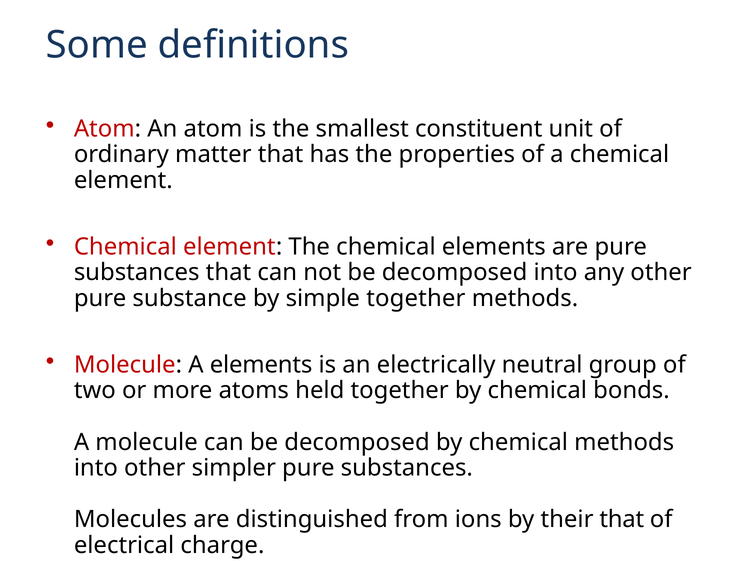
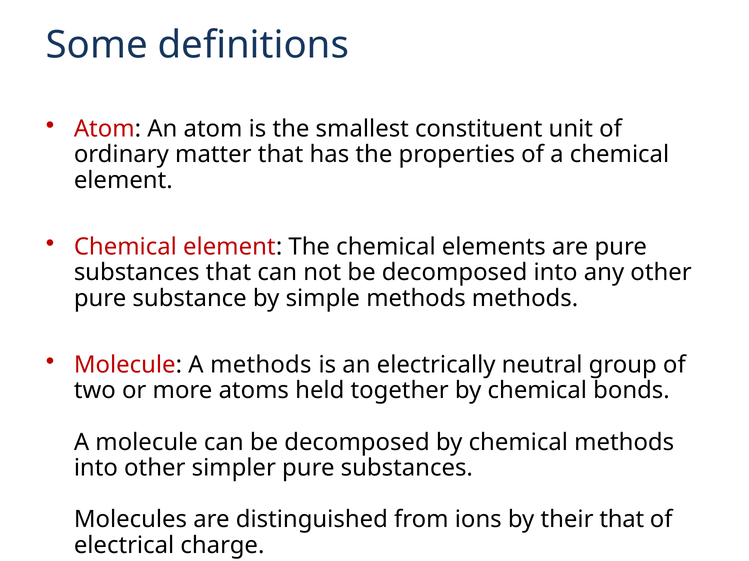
simple together: together -> methods
A elements: elements -> methods
